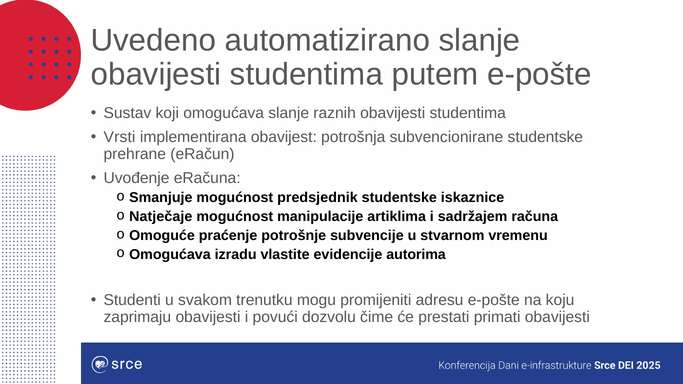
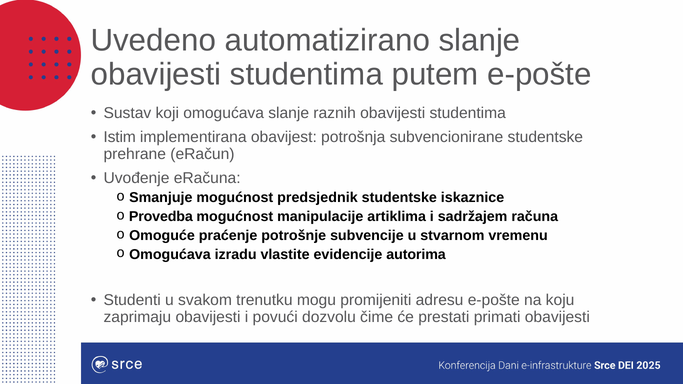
Vrsti: Vrsti -> Istim
Natječaje: Natječaje -> Provedba
